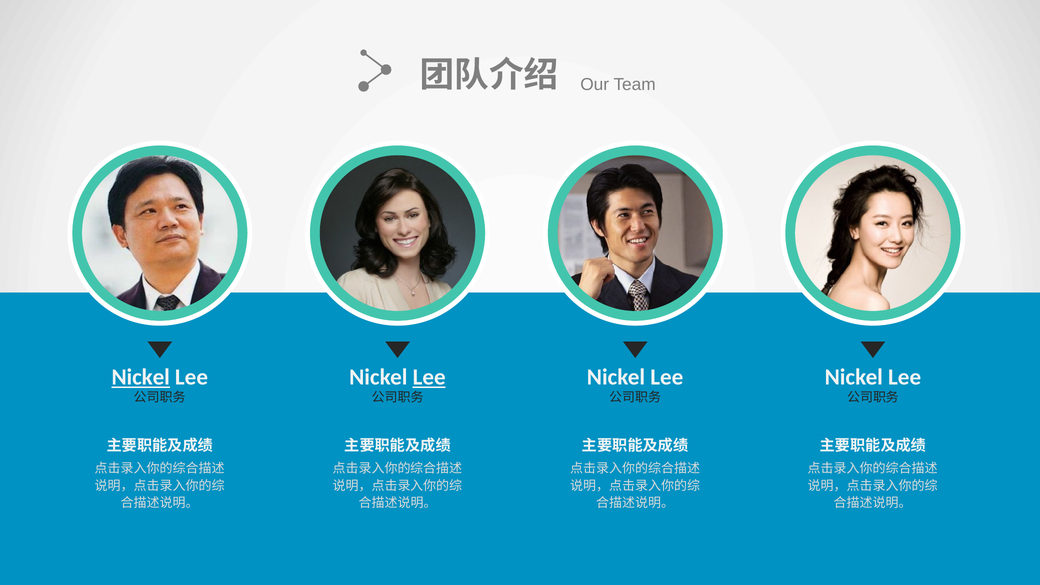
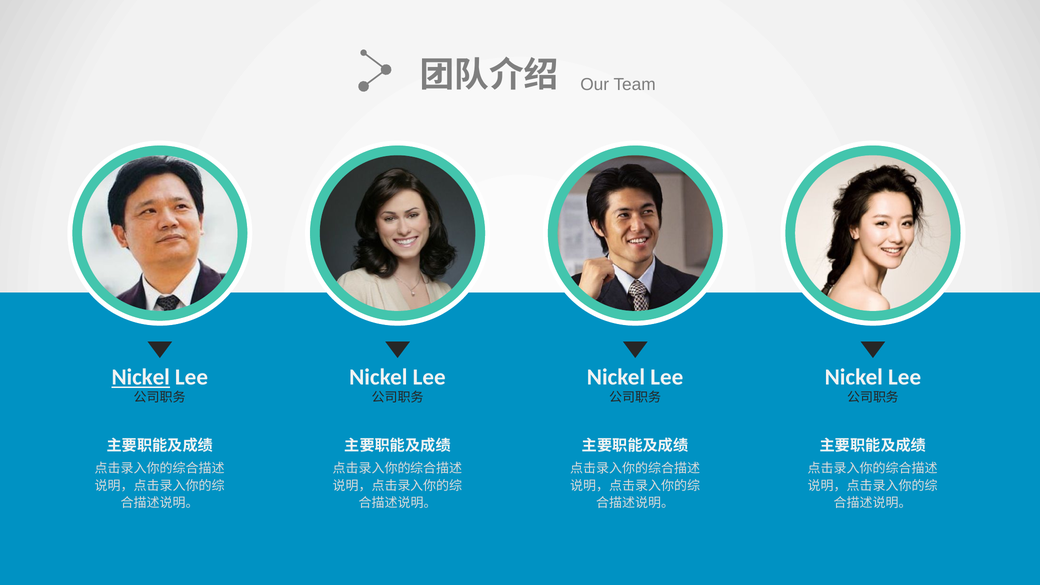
Lee at (429, 377) underline: present -> none
